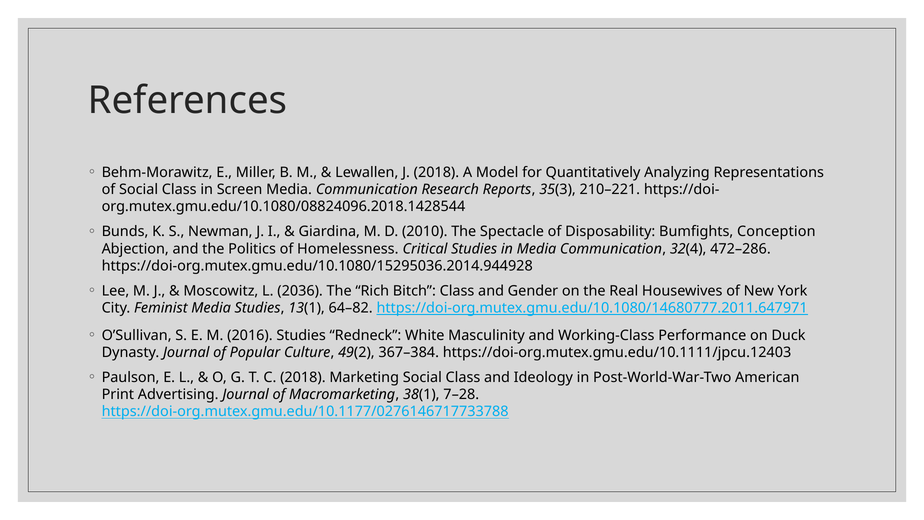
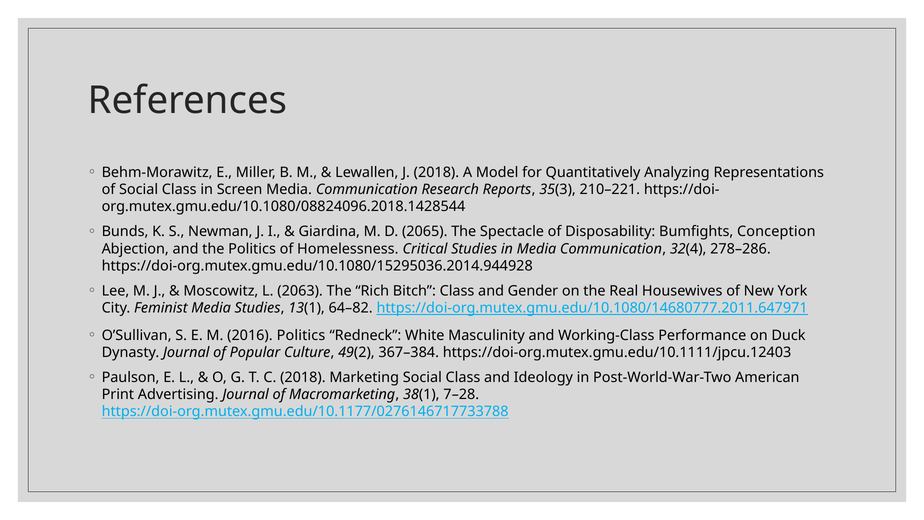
2010: 2010 -> 2065
472–286: 472–286 -> 278–286
2036: 2036 -> 2063
2016 Studies: Studies -> Politics
